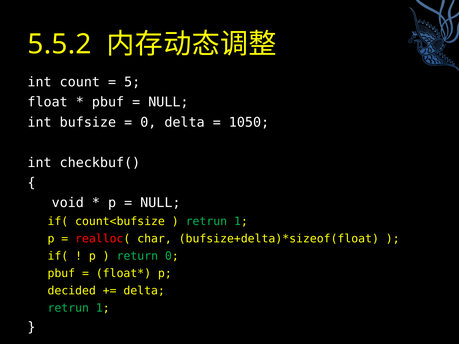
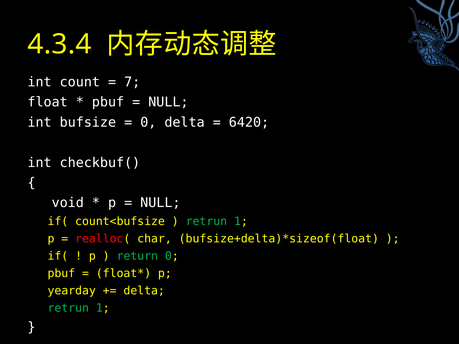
5.5.2: 5.5.2 -> 4.3.4
5: 5 -> 7
1050: 1050 -> 6420
decided: decided -> yearday
